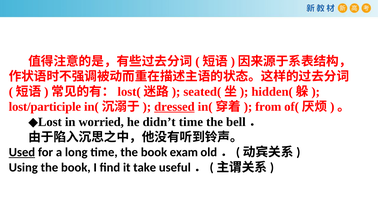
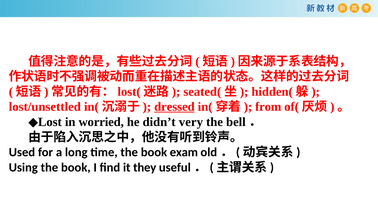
lost/participle: lost/participle -> lost/unsettled
didn’t time: time -> very
Used underline: present -> none
take: take -> they
